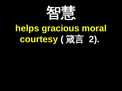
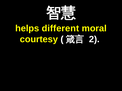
gracious: gracious -> different
